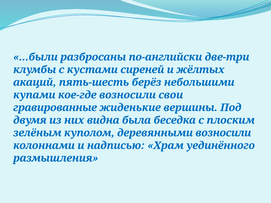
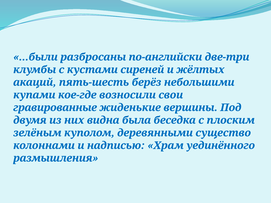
деревянными возносили: возносили -> существо
